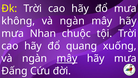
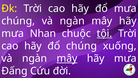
không at (18, 21): không -> chúng
tội underline: none -> present
đổ quang: quang -> chúng
